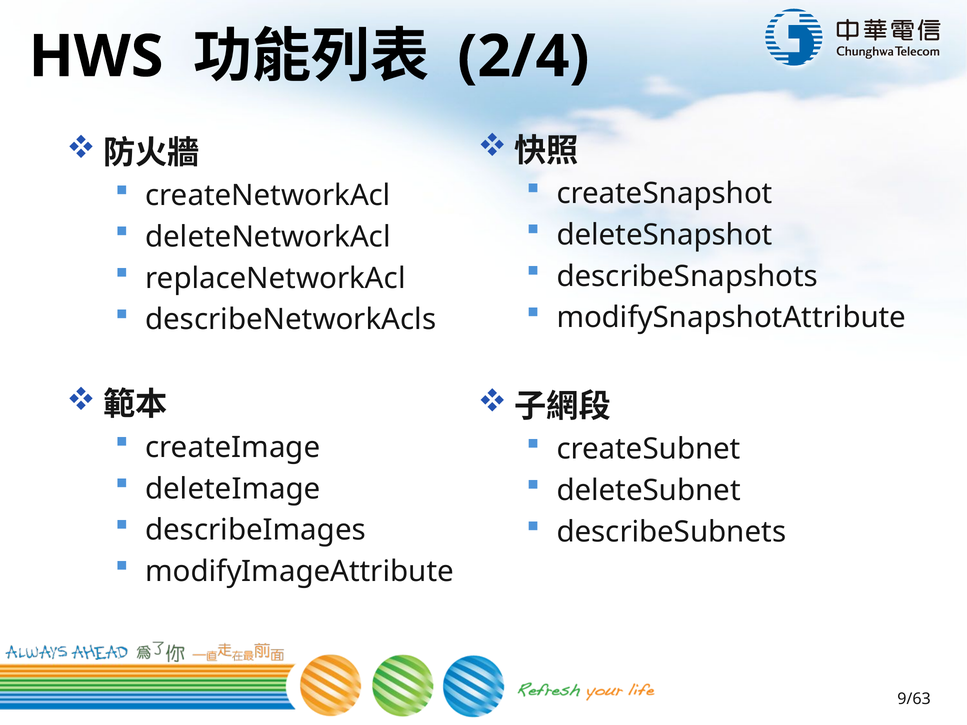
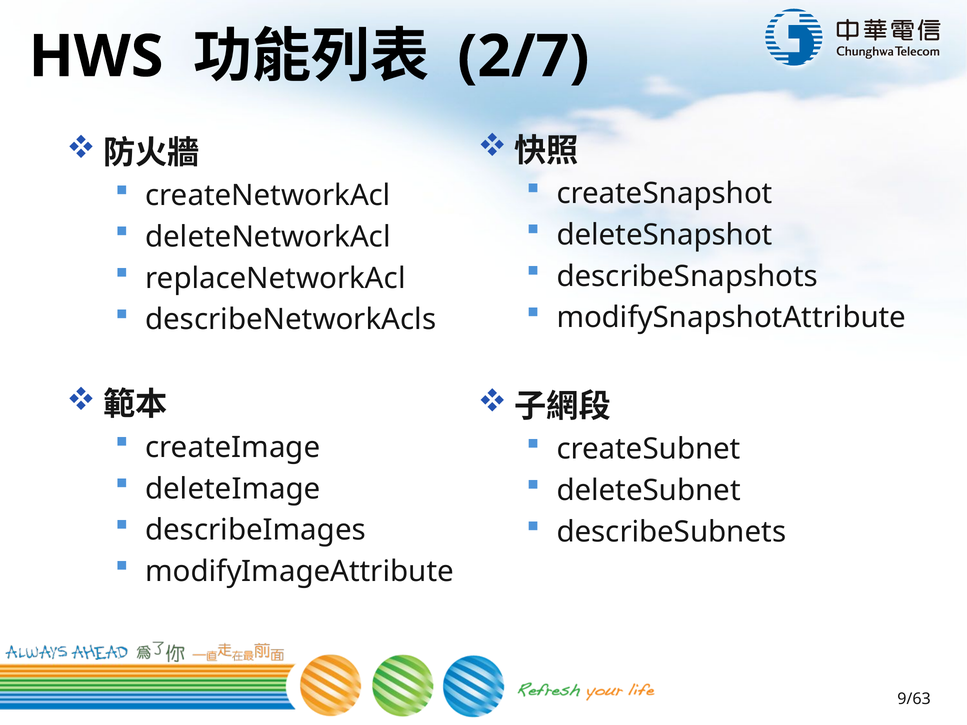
2/4: 2/4 -> 2/7
